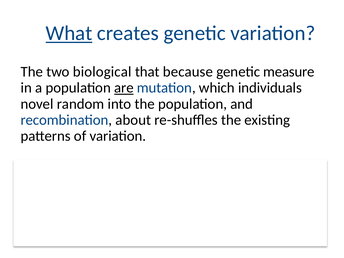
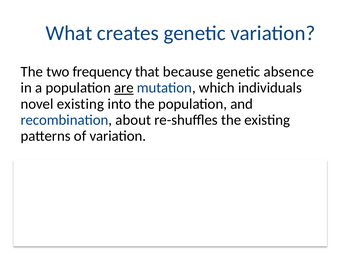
What underline: present -> none
biological: biological -> frequency
measure: measure -> absence
novel random: random -> existing
